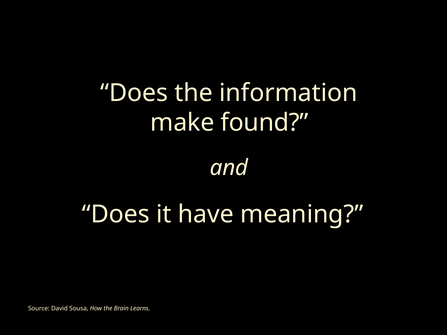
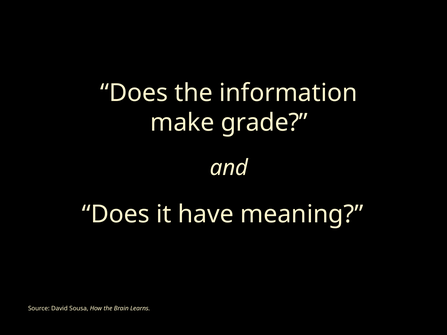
found: found -> grade
